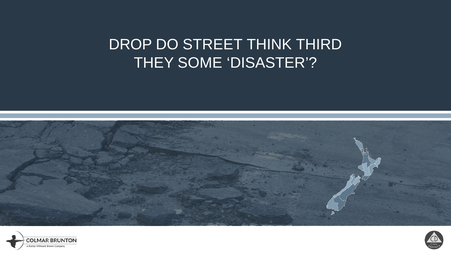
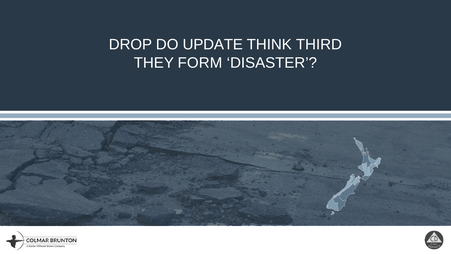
STREET: STREET -> UPDATE
SOME: SOME -> FORM
